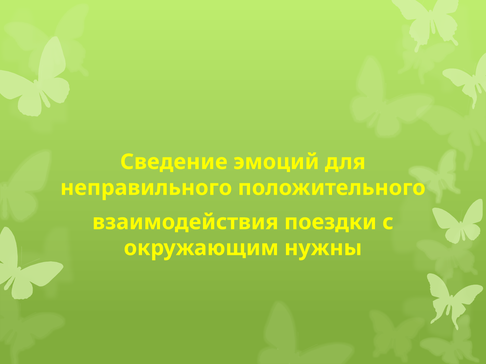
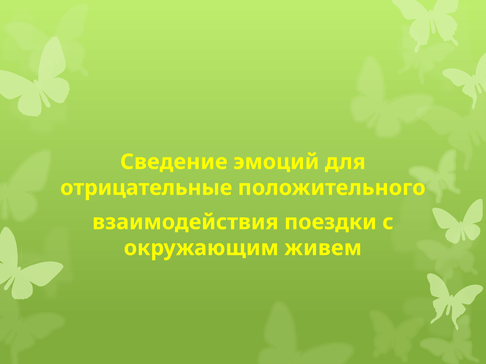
неправильного: неправильного -> отрицательные
нужны: нужны -> живем
